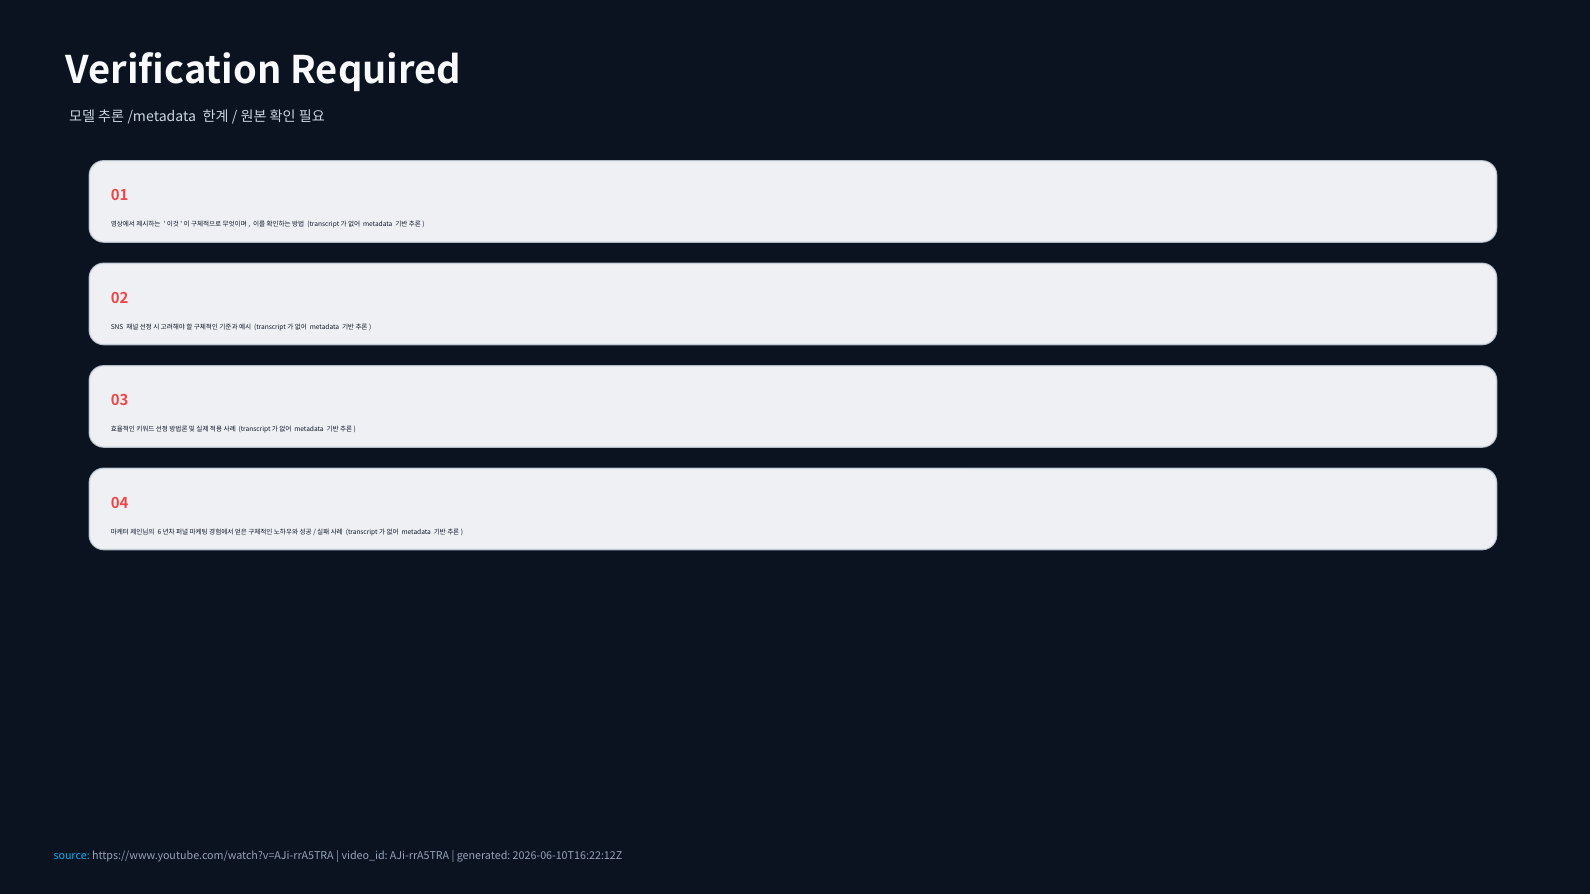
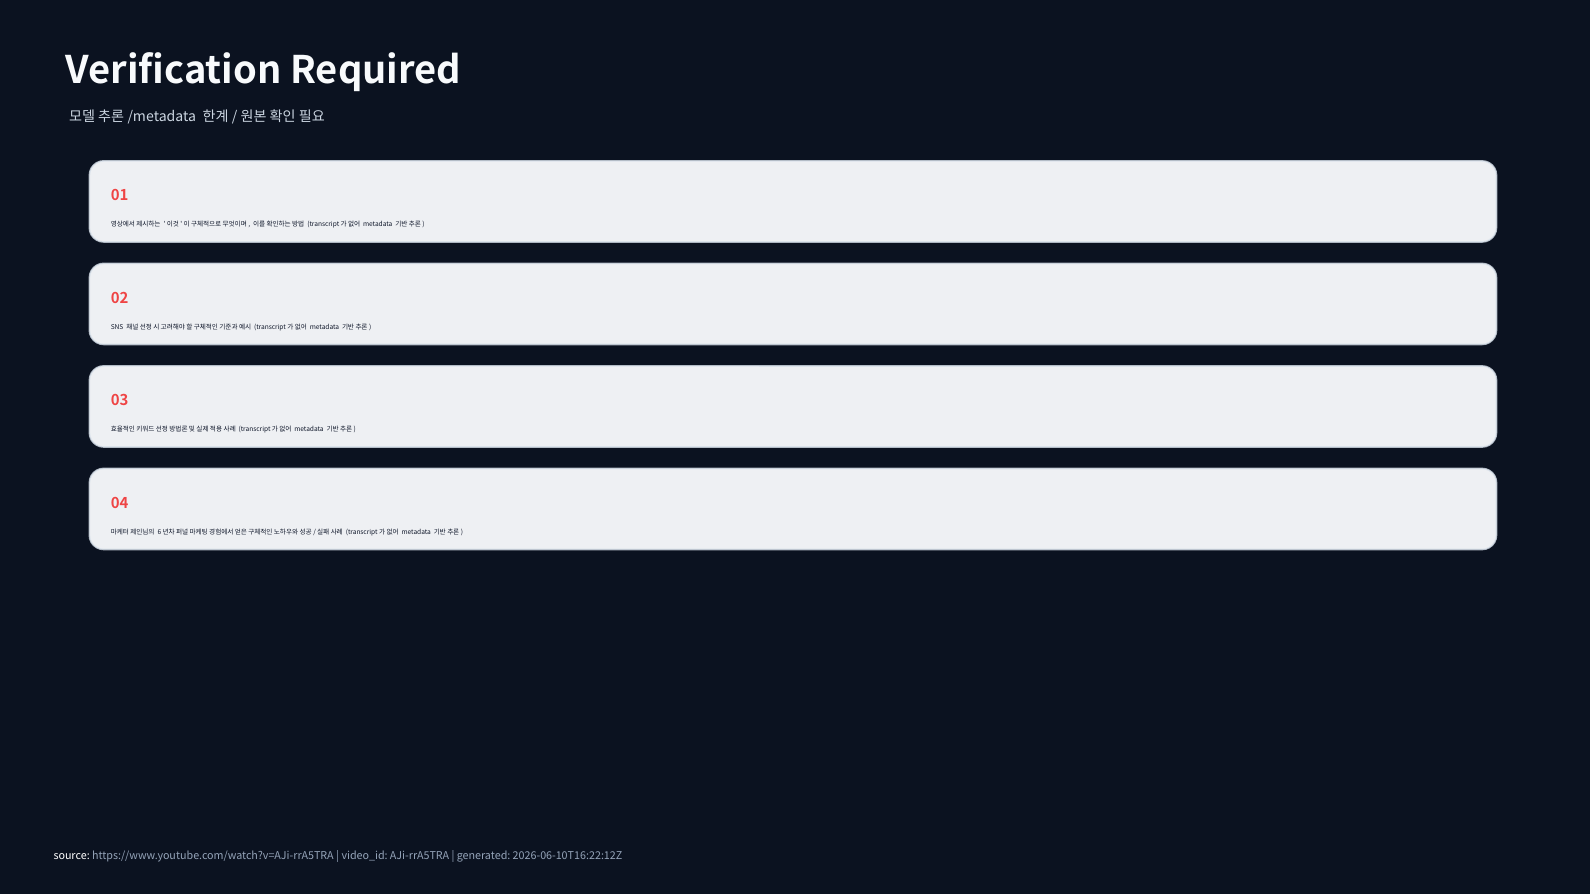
source colour: light blue -> white
